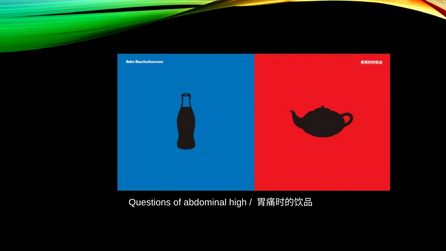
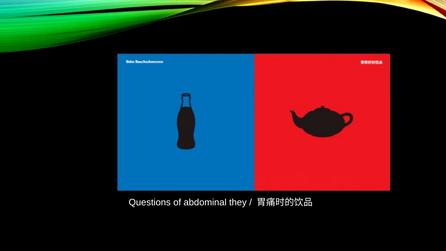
high: high -> they
